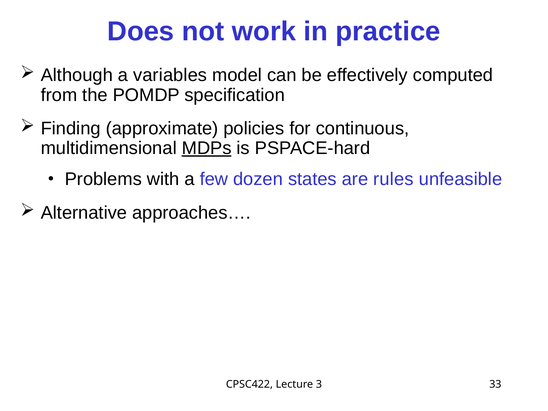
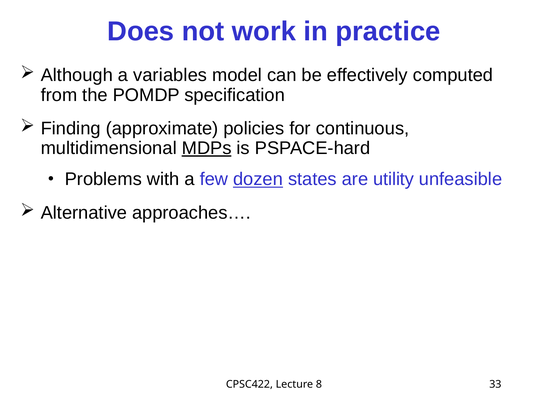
dozen underline: none -> present
rules: rules -> utility
3: 3 -> 8
